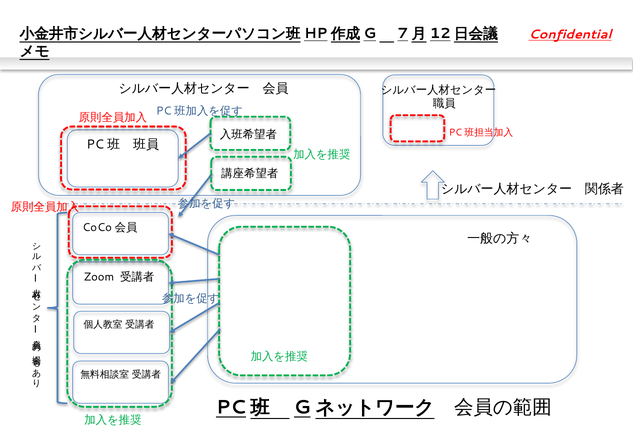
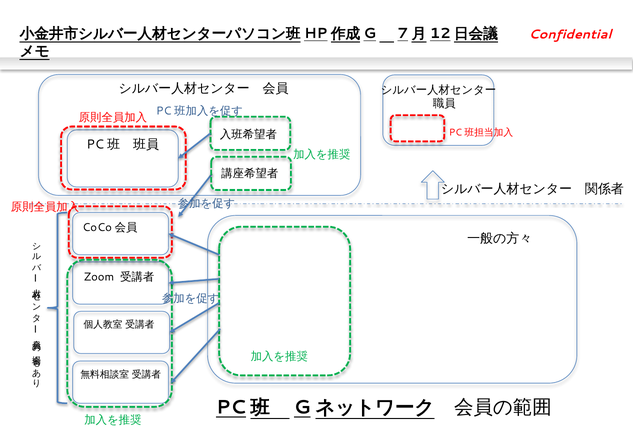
Confidential underline: present -> none
